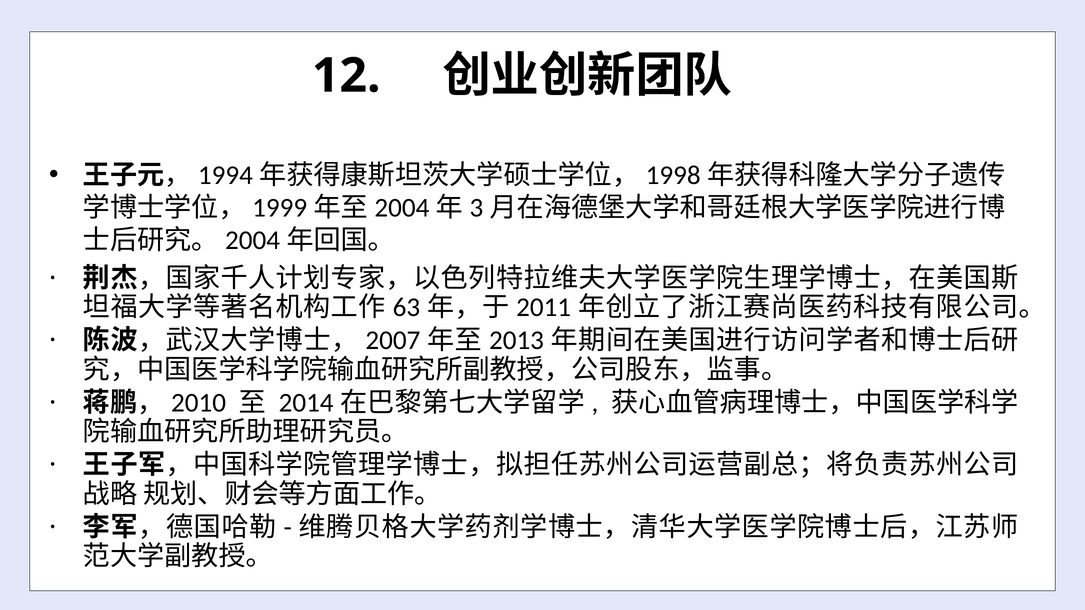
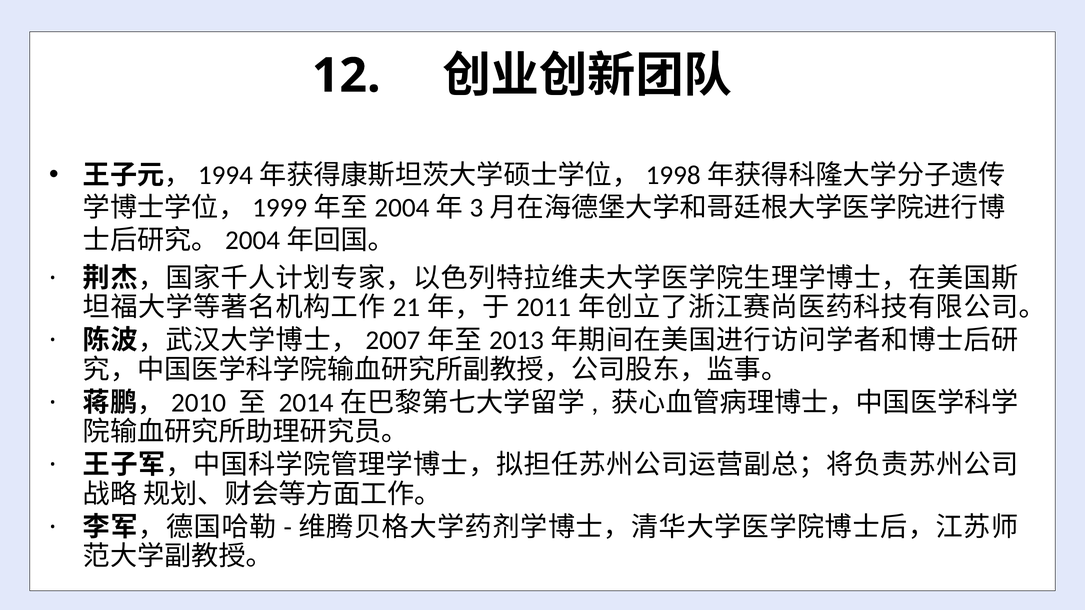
63: 63 -> 21
